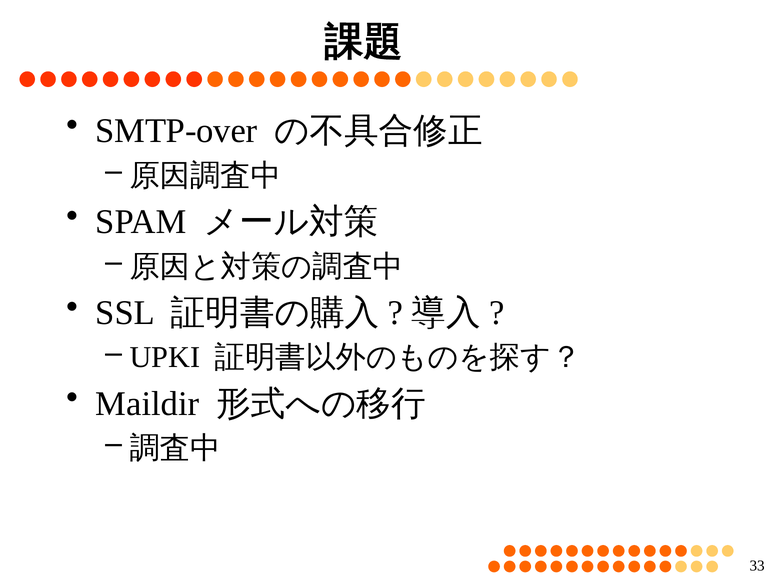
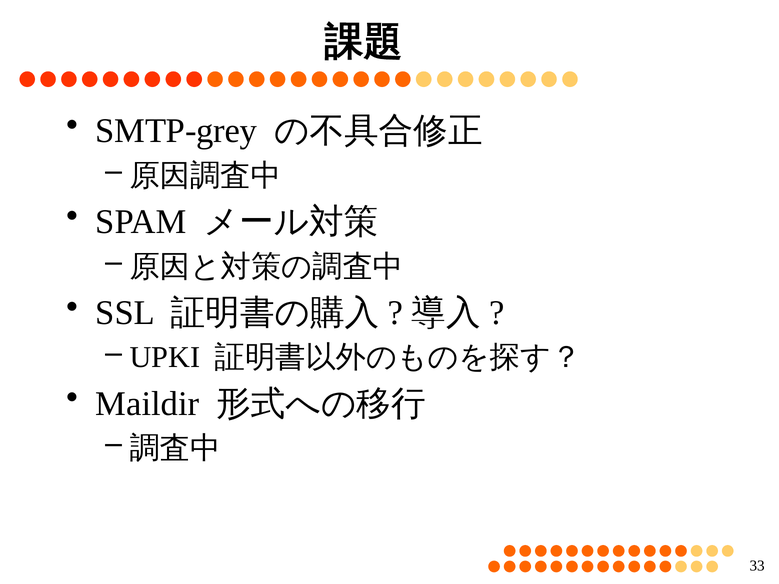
SMTP-over: SMTP-over -> SMTP-grey
